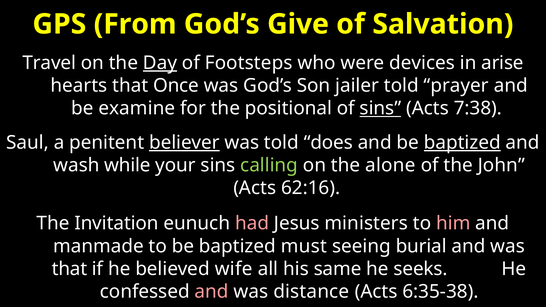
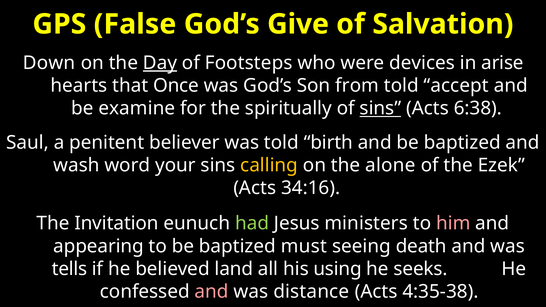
From: From -> False
Travel: Travel -> Down
jailer: jailer -> from
prayer: prayer -> accept
positional: positional -> spiritually
7:38: 7:38 -> 6:38
believer underline: present -> none
does: does -> birth
baptized at (462, 143) underline: present -> none
while: while -> word
calling colour: light green -> yellow
John: John -> Ezek
62:16: 62:16 -> 34:16
had colour: pink -> light green
manmade: manmade -> appearing
burial: burial -> death
that at (70, 269): that -> tells
wife: wife -> land
same: same -> using
6:35-38: 6:35-38 -> 4:35-38
